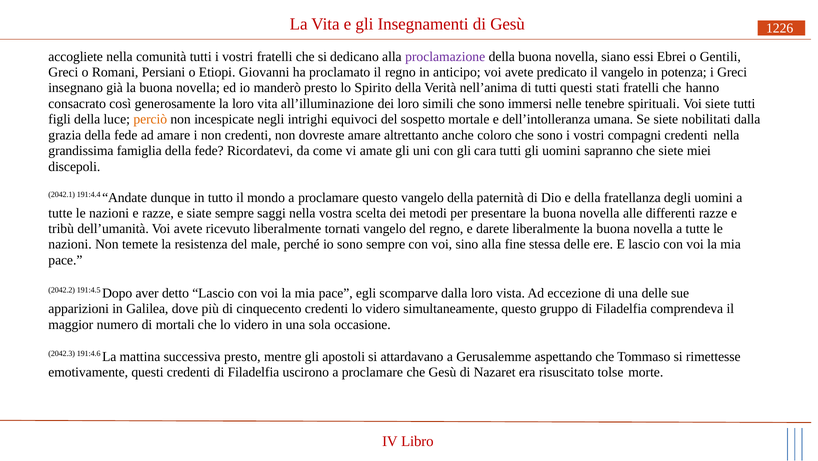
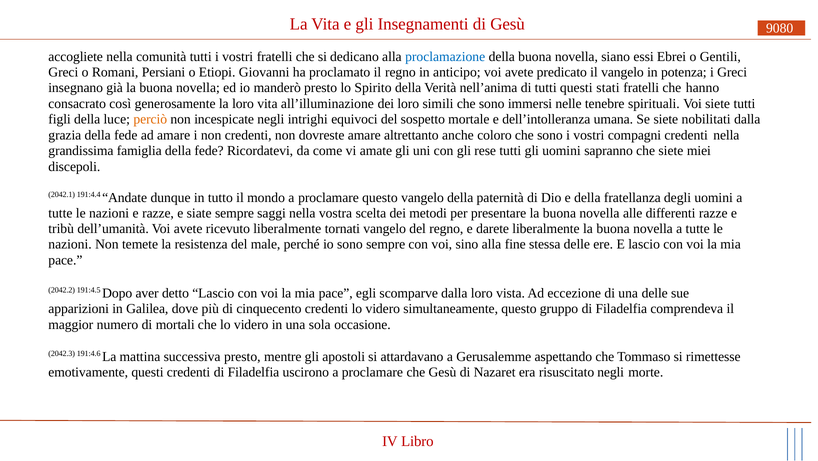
1226: 1226 -> 9080
proclamazione colour: purple -> blue
cara: cara -> rese
risuscitato tolse: tolse -> negli
